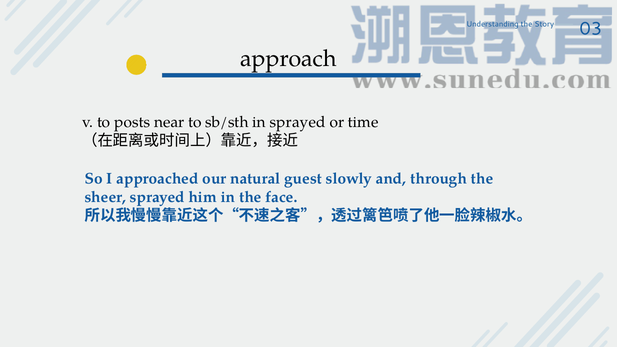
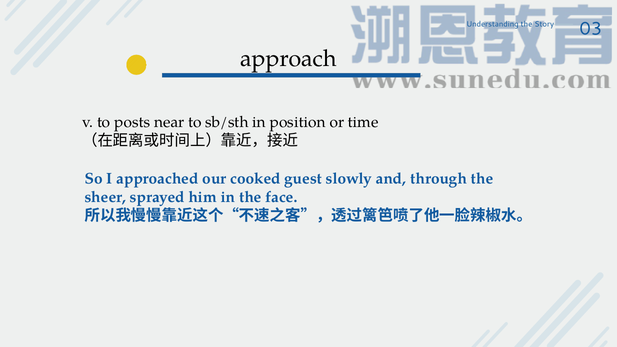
in sprayed: sprayed -> position
natural: natural -> cooked
